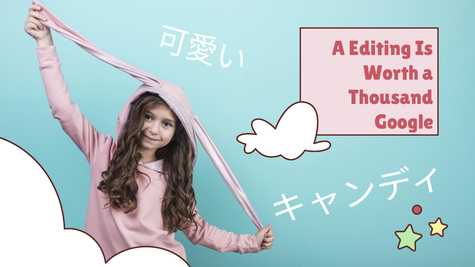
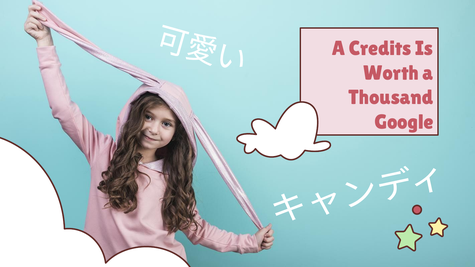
Editing: Editing -> Credits
